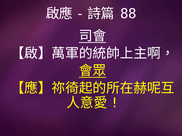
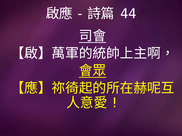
88: 88 -> 44
